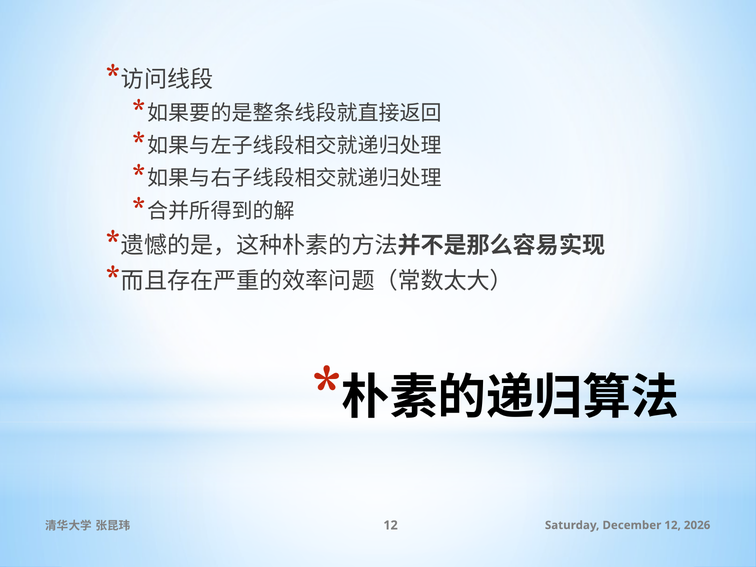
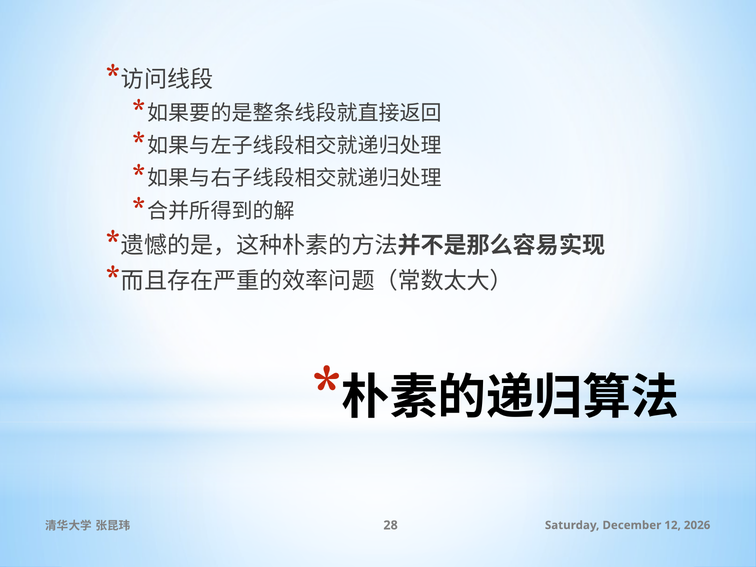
12 at (391, 525): 12 -> 28
